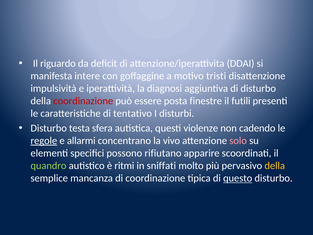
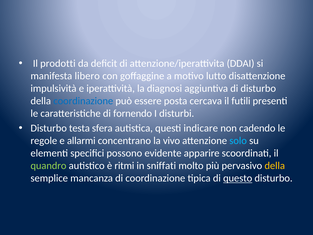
riguardo: riguardo -> prodotti
intere: intere -> libero
tristi: tristi -> lutto
coordinazione at (83, 101) colour: red -> blue
finestre: finestre -> cercava
tentativo: tentativo -> fornendo
violenze: violenze -> indicare
regole underline: present -> none
solo colour: pink -> light blue
rifiutano: rifiutano -> evidente
